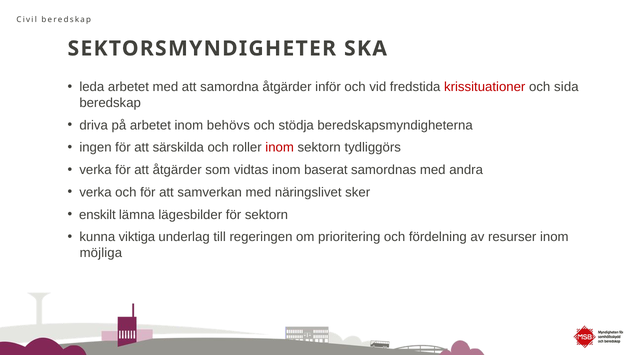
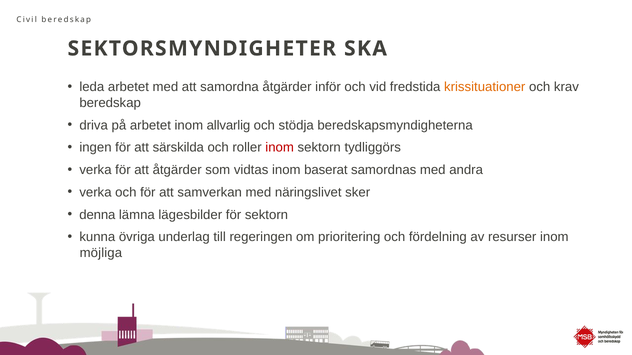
krissituationer colour: red -> orange
sida: sida -> krav
behövs: behövs -> allvarlig
enskilt: enskilt -> denna
viktiga: viktiga -> övriga
